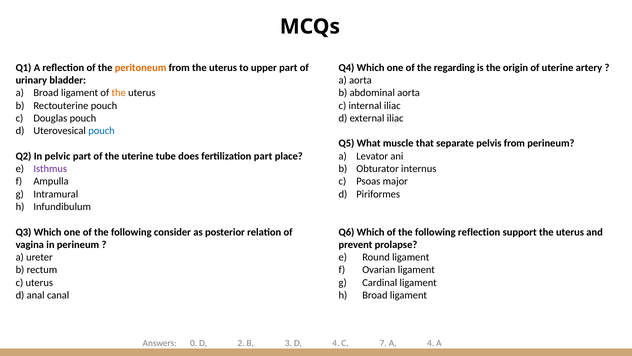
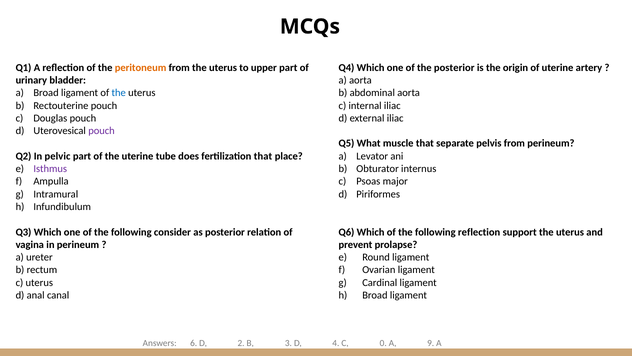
the regarding: regarding -> posterior
the at (119, 93) colour: orange -> blue
pouch at (102, 131) colour: blue -> purple
fertilization part: part -> that
0: 0 -> 6
7: 7 -> 0
A 4: 4 -> 9
